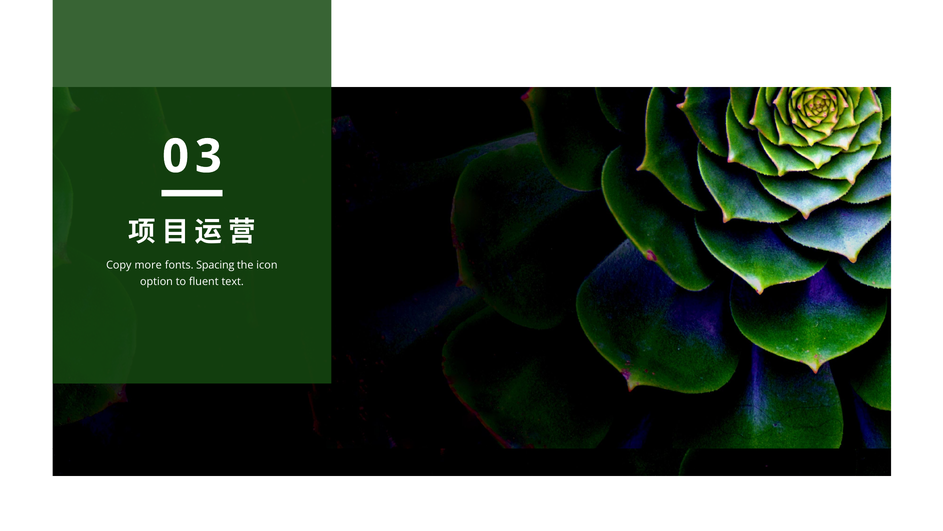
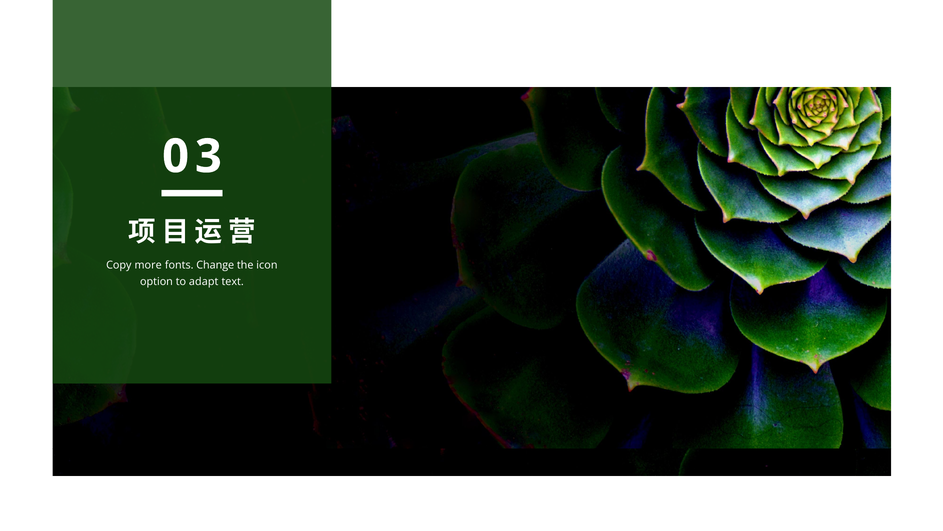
Spacing: Spacing -> Change
fluent: fluent -> adapt
